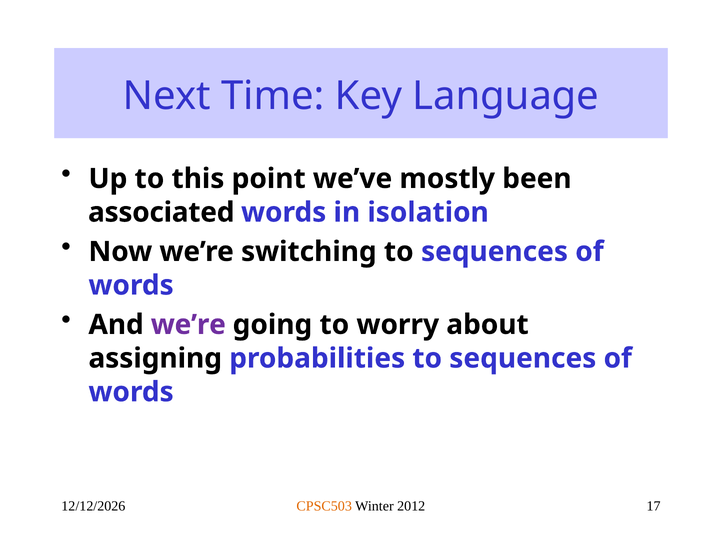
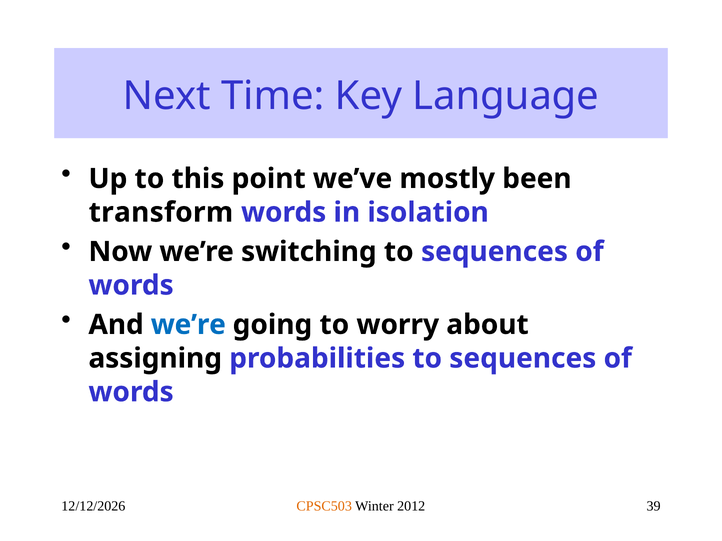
associated: associated -> transform
we’re at (188, 325) colour: purple -> blue
17: 17 -> 39
